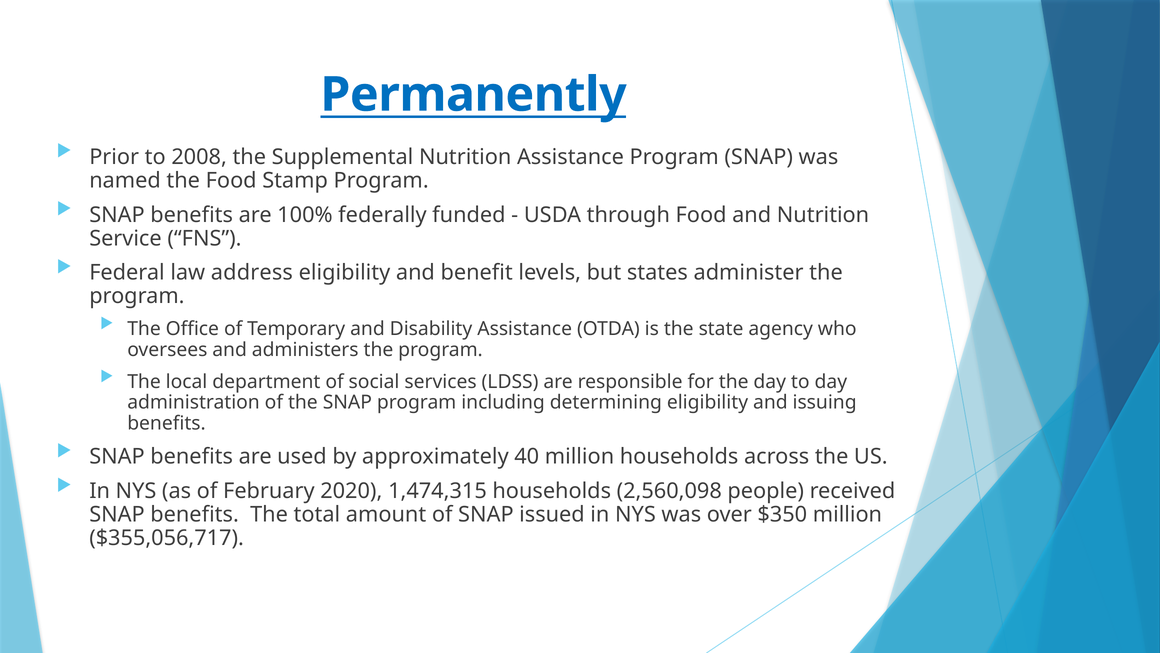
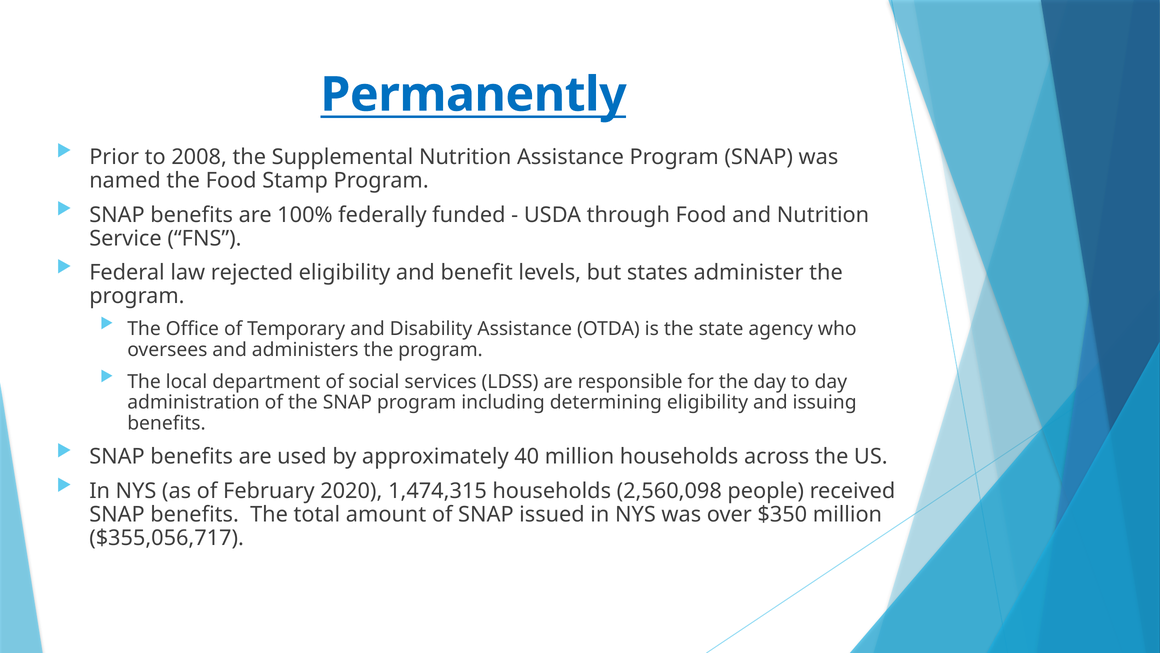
address: address -> rejected
